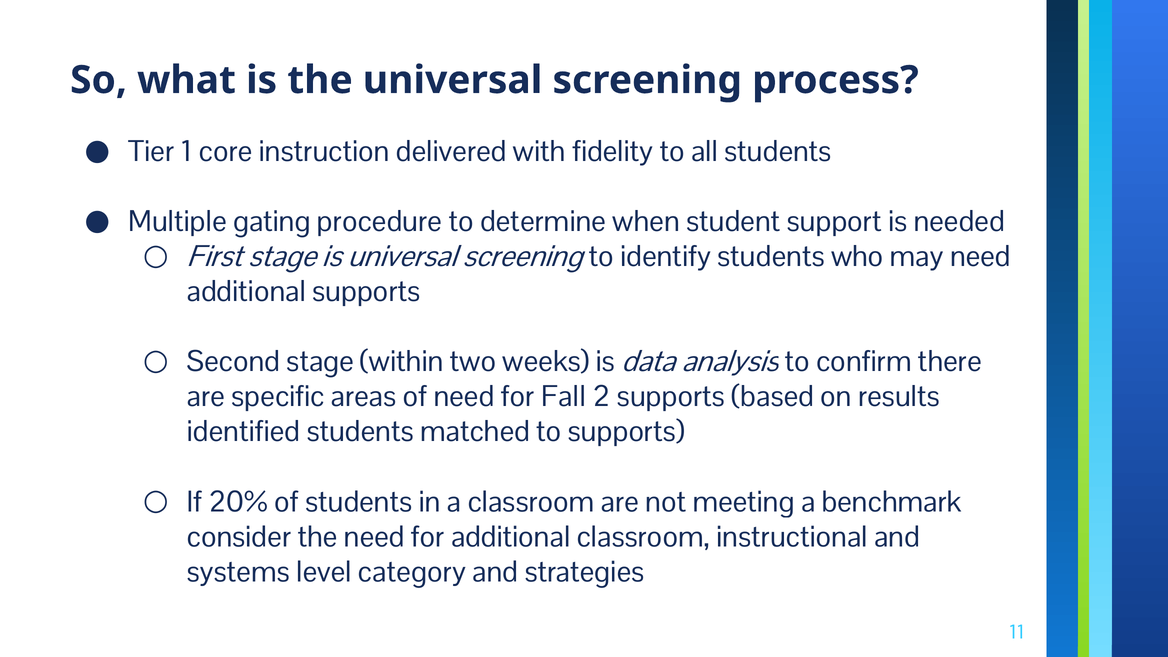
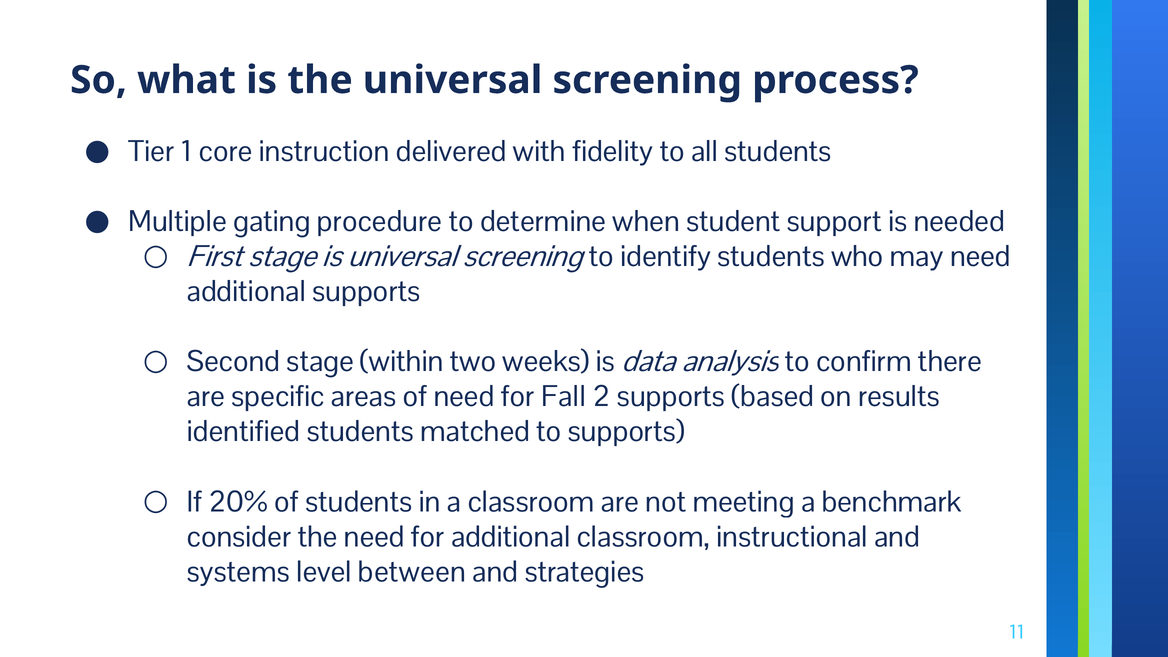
category: category -> between
